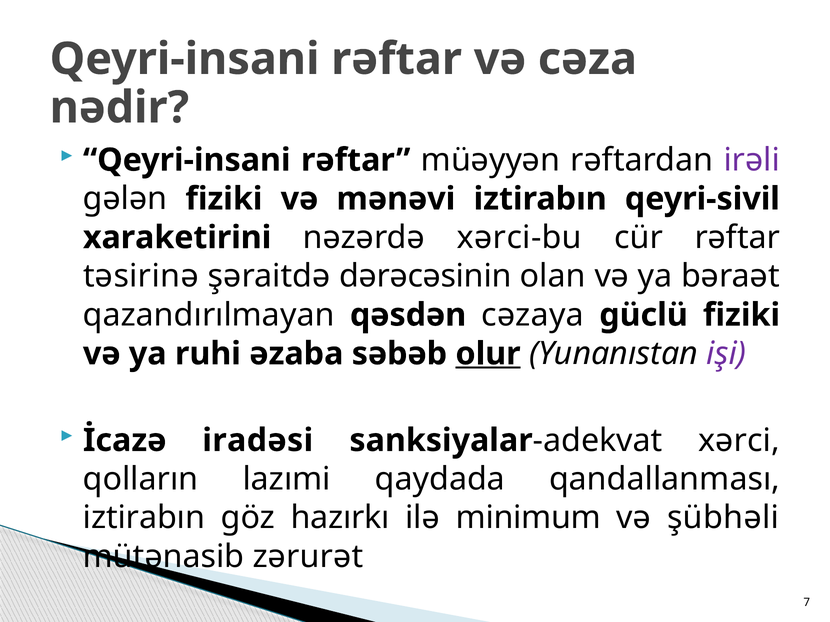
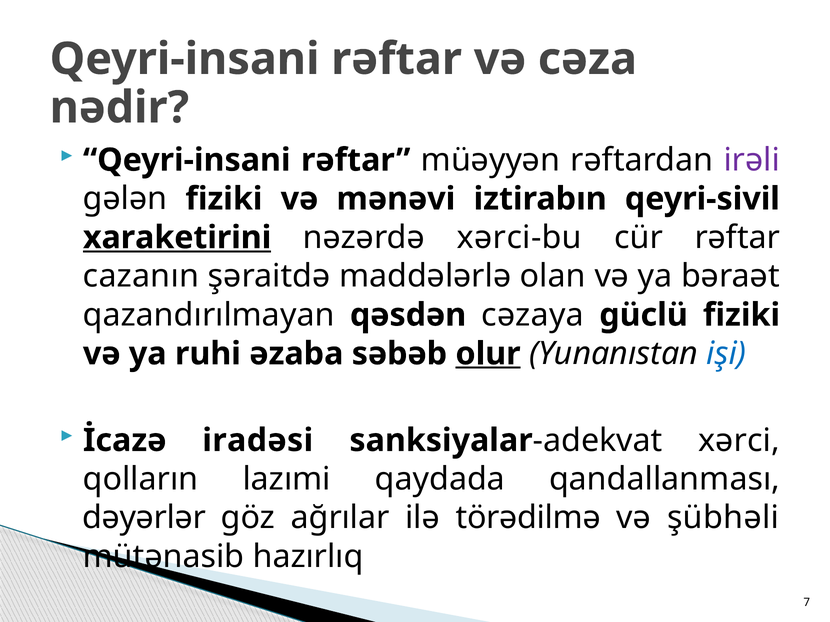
xaraketirini underline: none -> present
təsirinə: təsirinə -> cazanın
dərəcəsinin: dərəcəsinin -> maddələrlə
işi colour: purple -> blue
iztirabın at (144, 518): iztirabın -> dəyərlər
hazırkı: hazırkı -> ağrılar
minimum: minimum -> törədilmə
zərurət: zərurət -> hazırlıq
